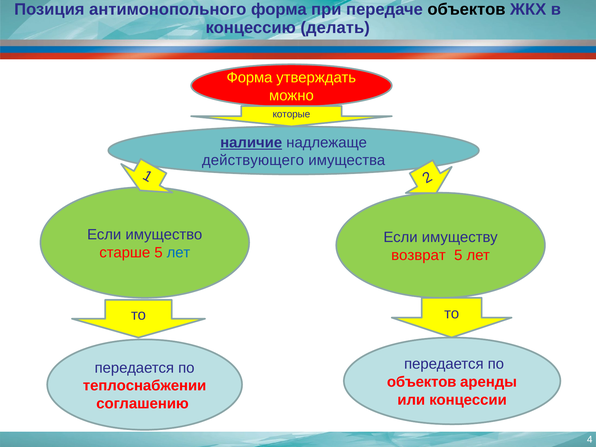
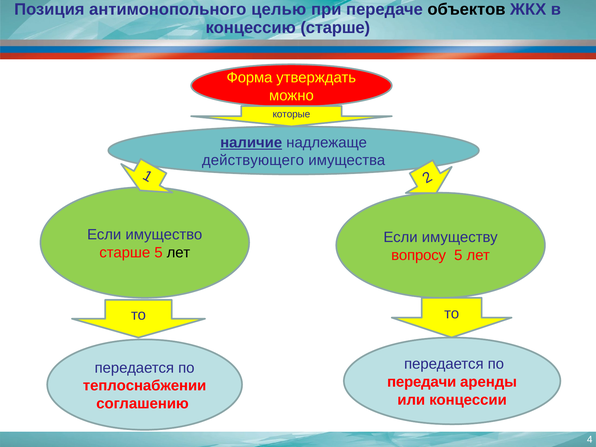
антимонопольного форма: форма -> целью
концессию делать: делать -> старше
лет at (178, 252) colour: blue -> black
возврат: возврат -> вопросу
объектов at (422, 382): объектов -> передачи
